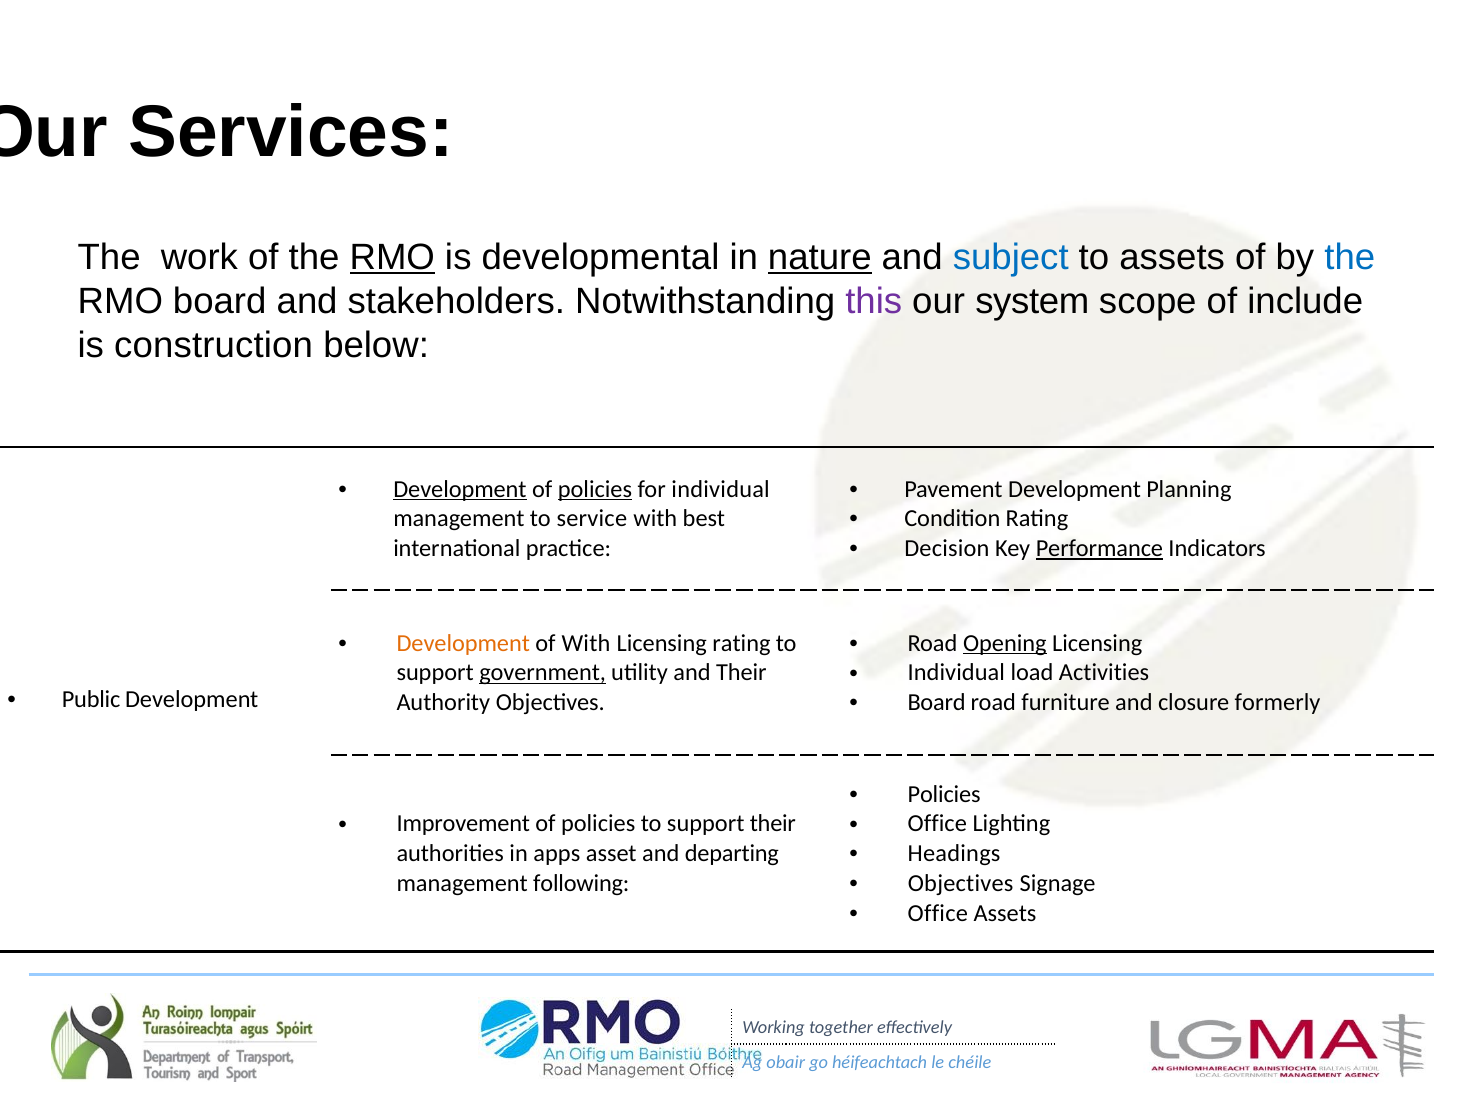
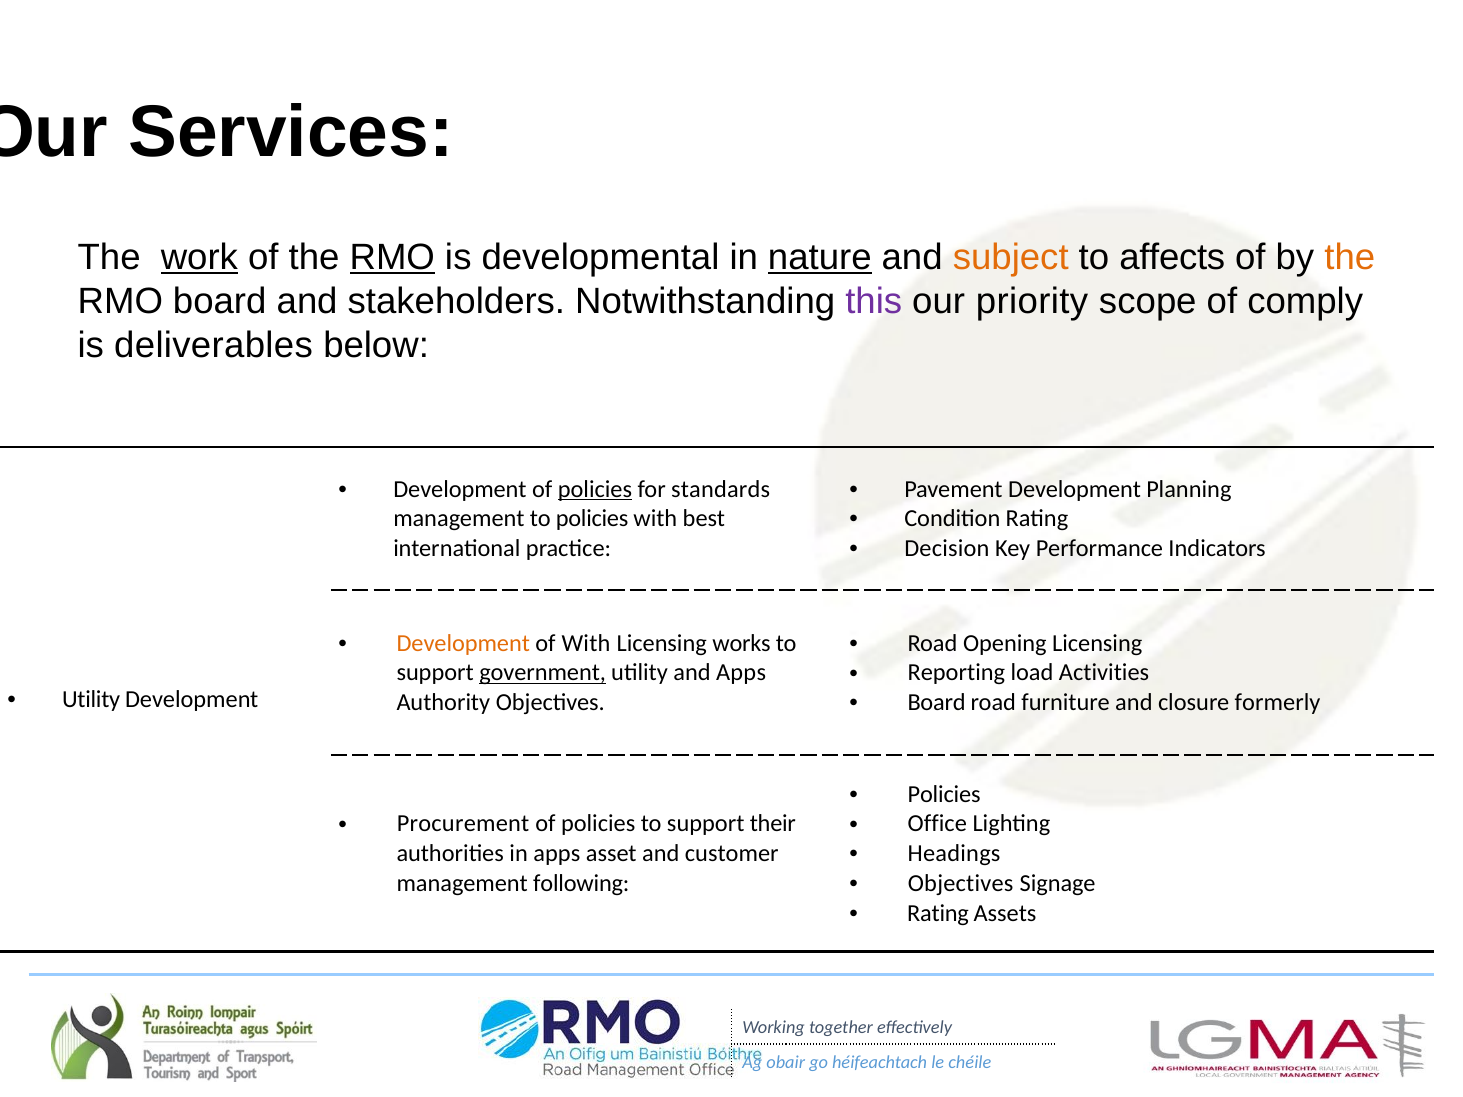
work underline: none -> present
subject colour: blue -> orange
to assets: assets -> affects
the at (1350, 258) colour: blue -> orange
system: system -> priority
include: include -> comply
construction: construction -> deliverables
Development at (460, 489) underline: present -> none
for individual: individual -> standards
to service: service -> policies
Performance underline: present -> none
Licensing rating: rating -> works
Opening underline: present -> none
Individual at (956, 673): Individual -> Reporting
and Their: Their -> Apps
Public at (91, 700): Public -> Utility
Improvement: Improvement -> Procurement
departing: departing -> customer
Office at (938, 913): Office -> Rating
